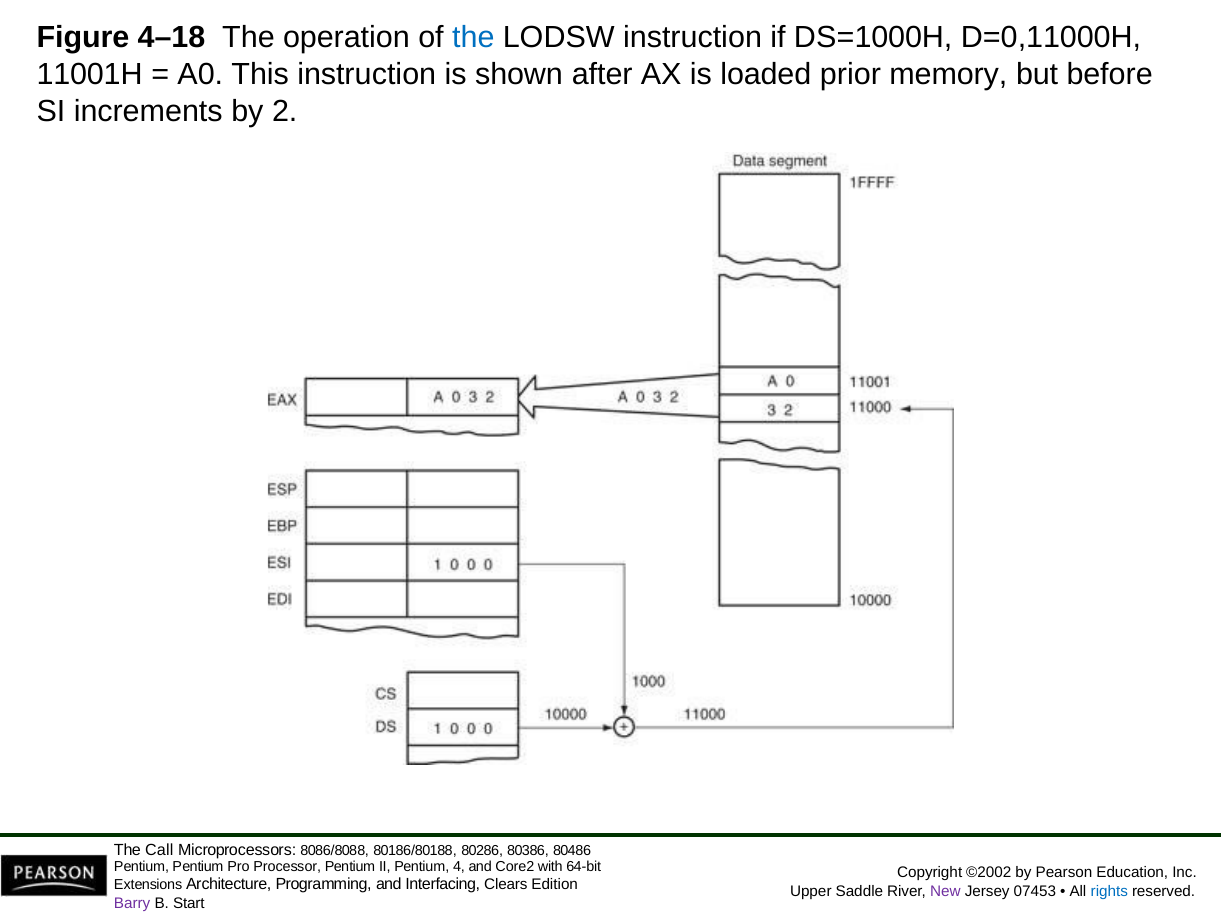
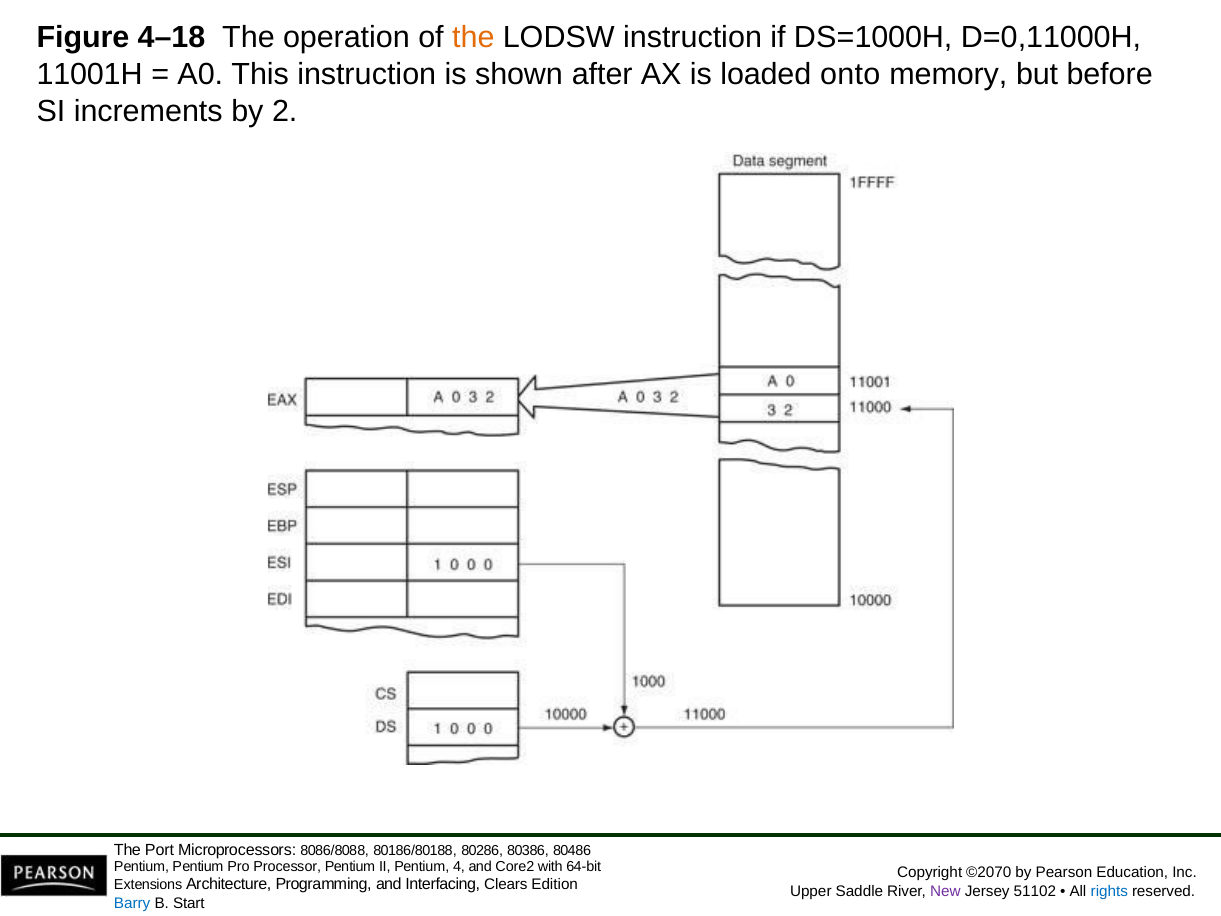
the at (473, 38) colour: blue -> orange
prior: prior -> onto
Call: Call -> Port
©2002: ©2002 -> ©2070
07453: 07453 -> 51102
Barry colour: purple -> blue
